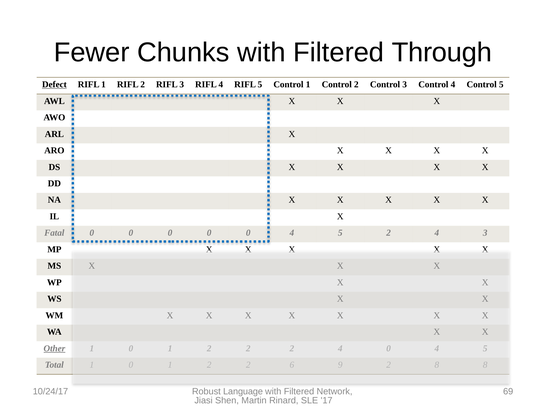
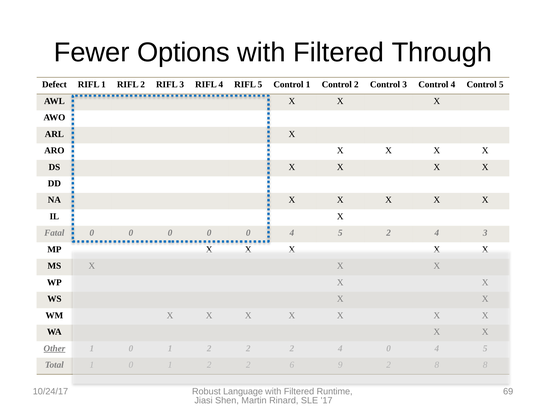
Chunks: Chunks -> Options
Defect underline: present -> none
Network: Network -> Runtime
